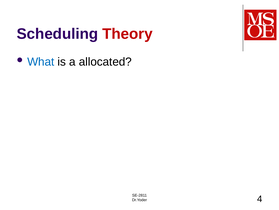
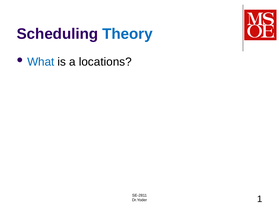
Theory colour: red -> blue
allocated: allocated -> locations
4: 4 -> 1
